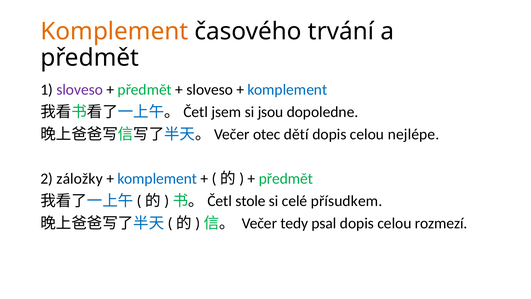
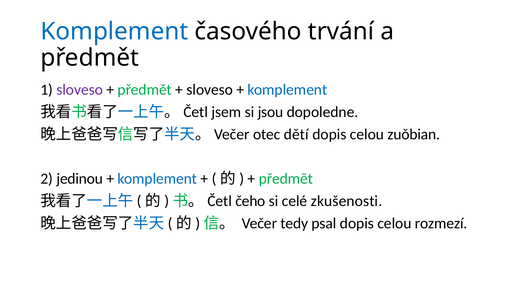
Komplement at (114, 31) colour: orange -> blue
nejlépe: nejlépe -> zuǒbian
záložky: záložky -> jedinou
stole: stole -> čeho
přísudkem: přísudkem -> zkušenosti
